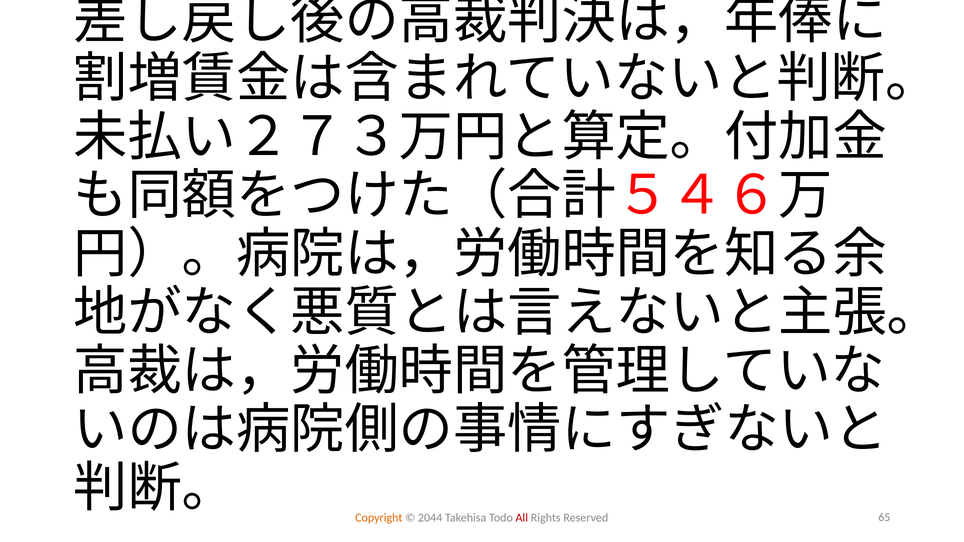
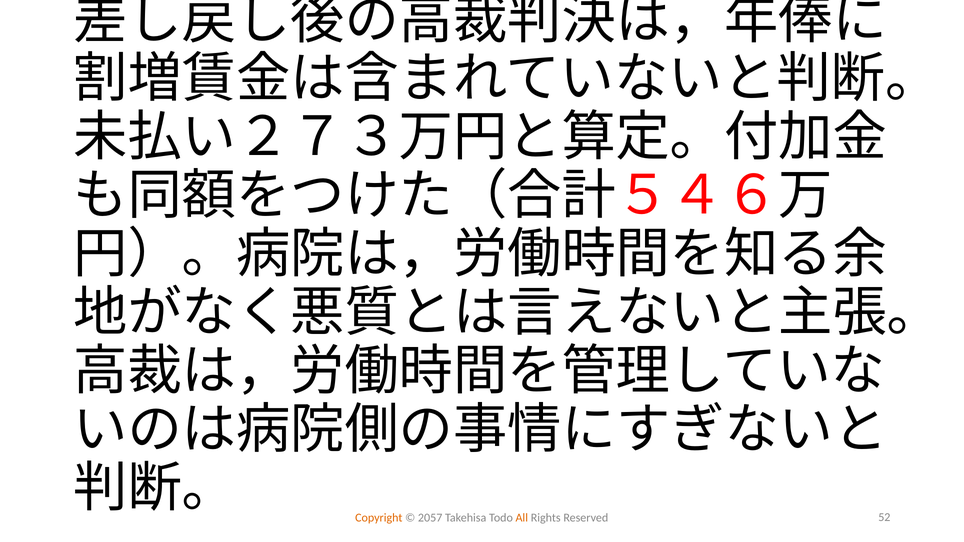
2044: 2044 -> 2057
All colour: red -> orange
65: 65 -> 52
